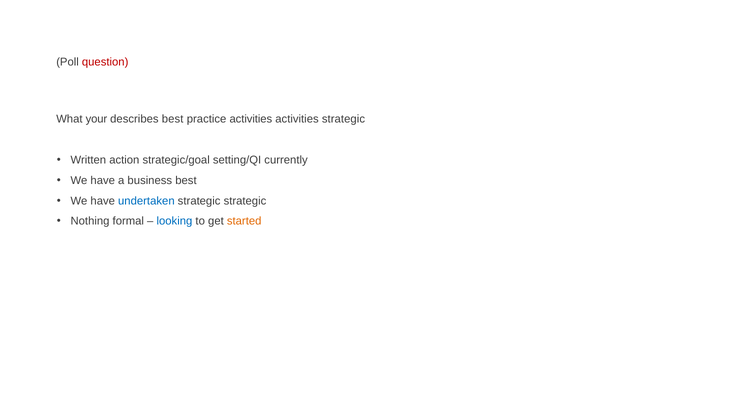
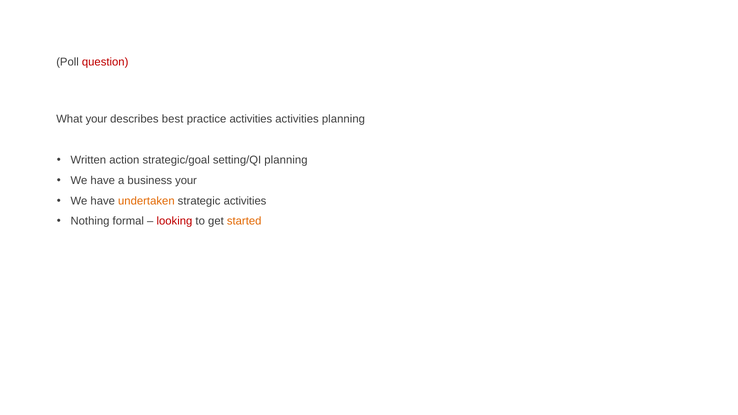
activities strategic: strategic -> planning
setting/QI currently: currently -> planning
business best: best -> your
undertaken colour: blue -> orange
strategic strategic: strategic -> activities
looking colour: blue -> red
